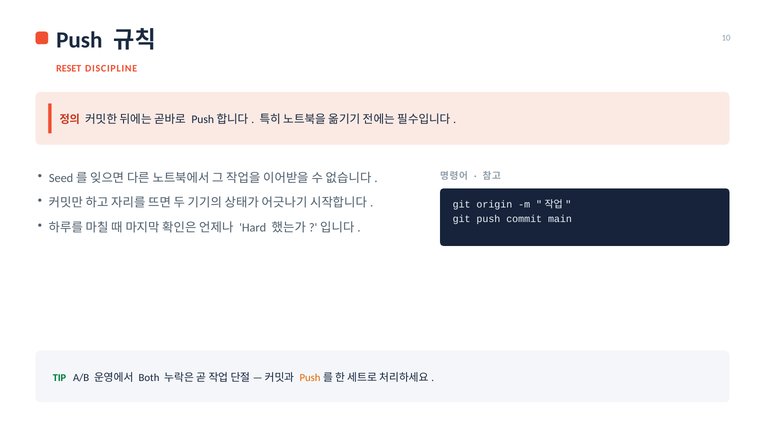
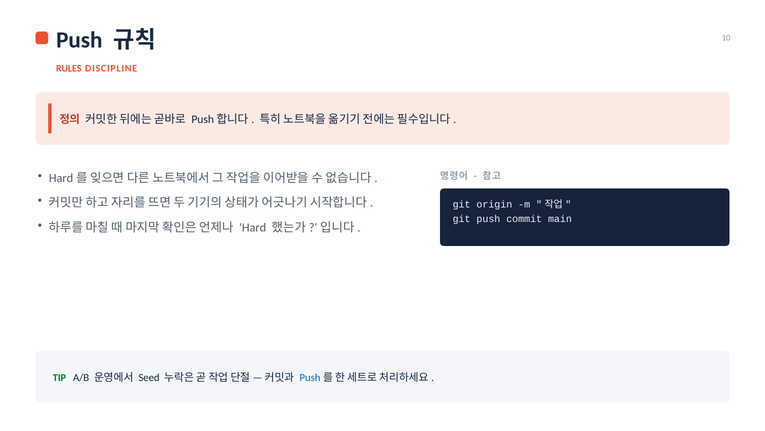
RESET: RESET -> RULES
Seed at (61, 178): Seed -> Hard
Push at (310, 377) colour: orange -> blue
Both: Both -> Seed
